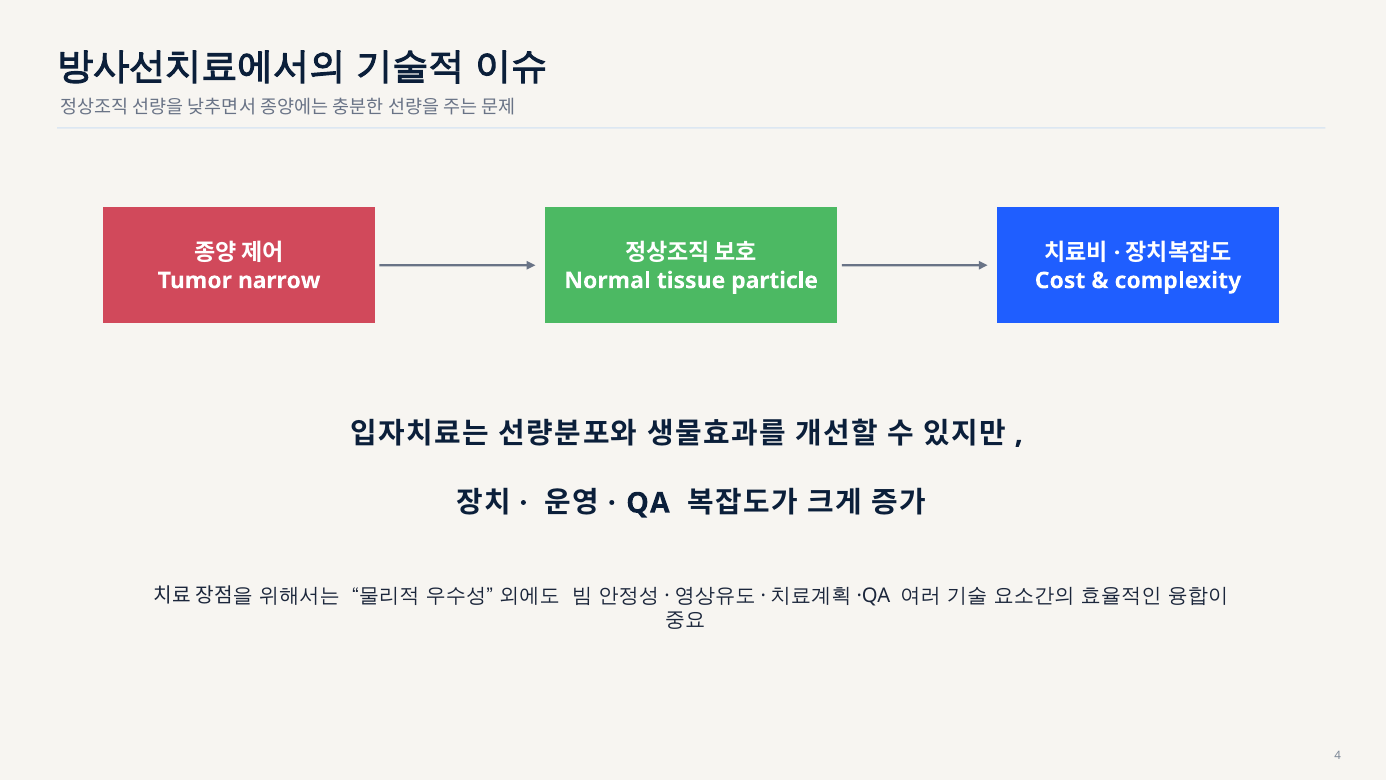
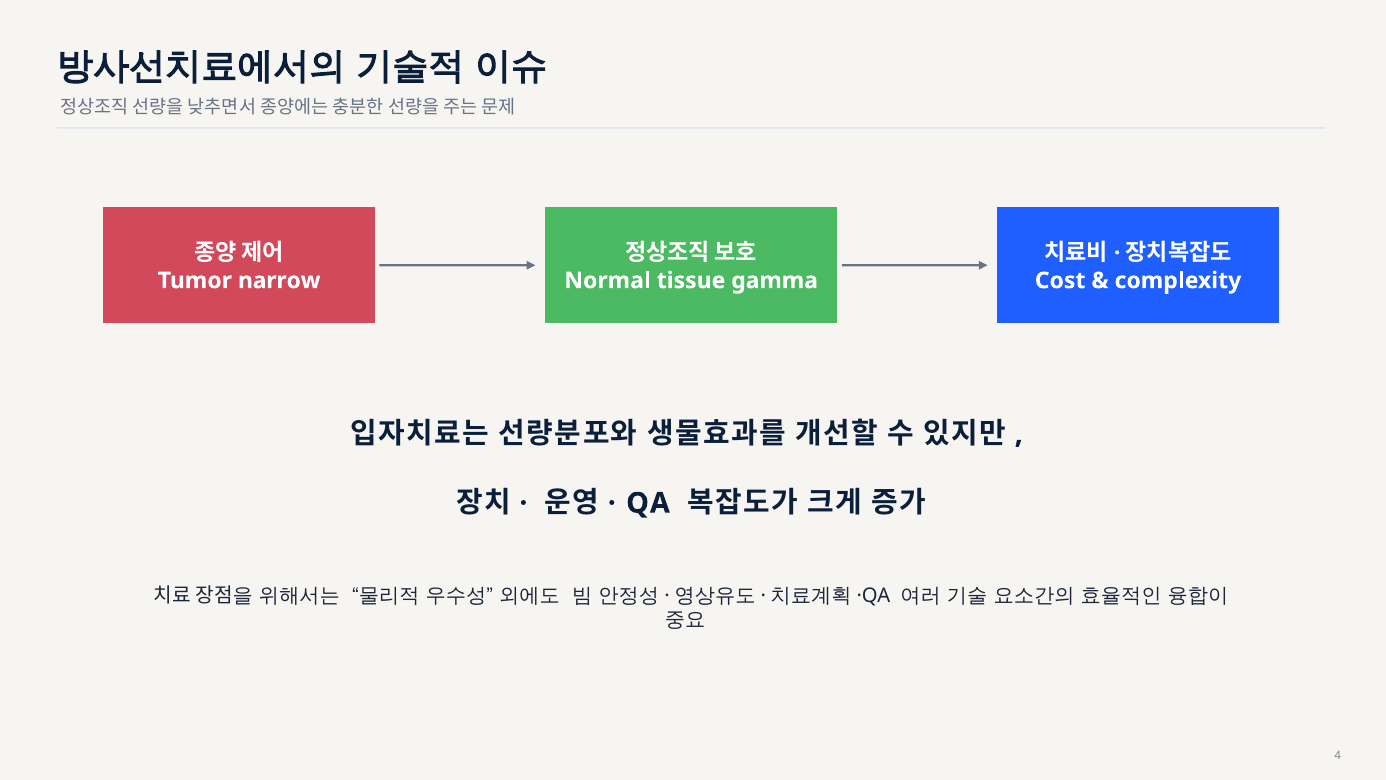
particle: particle -> gamma
